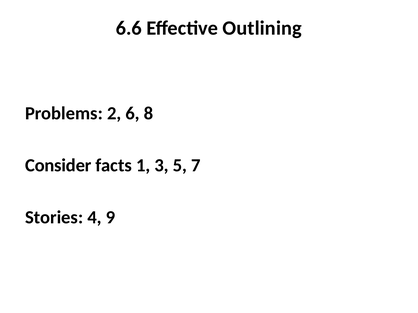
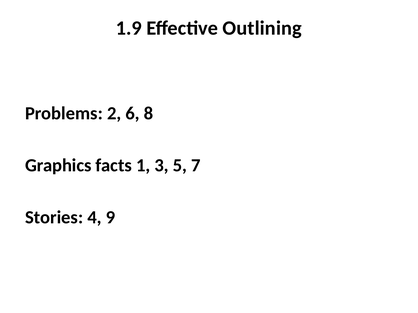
6.6: 6.6 -> 1.9
Consider: Consider -> Graphics
